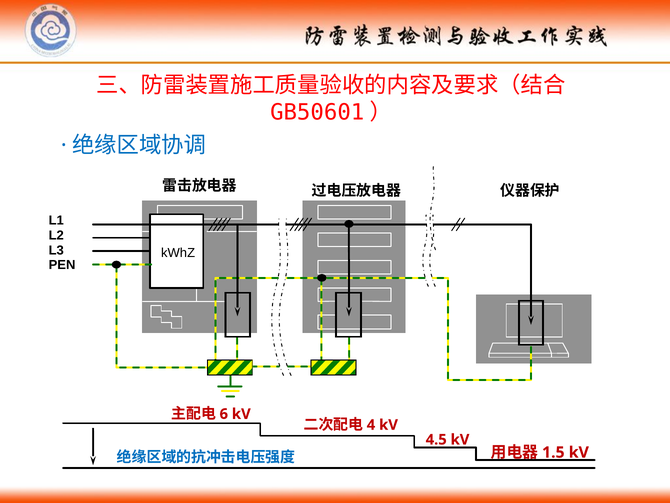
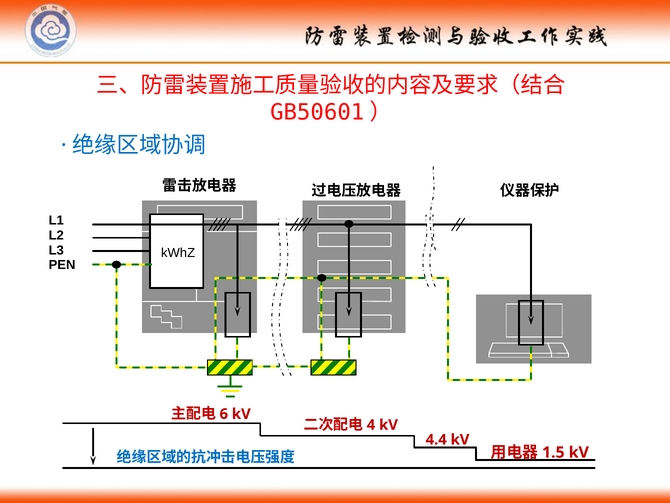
4.5: 4.5 -> 4.4
